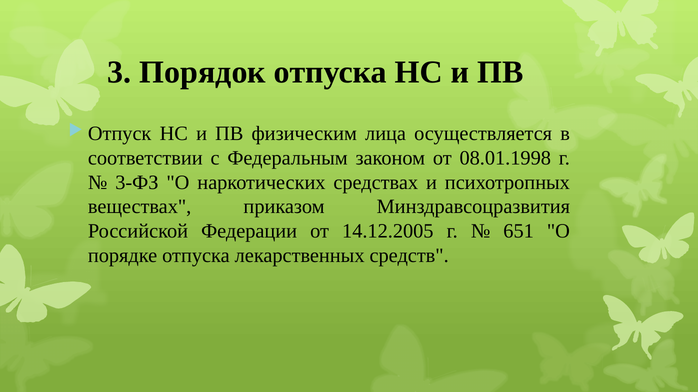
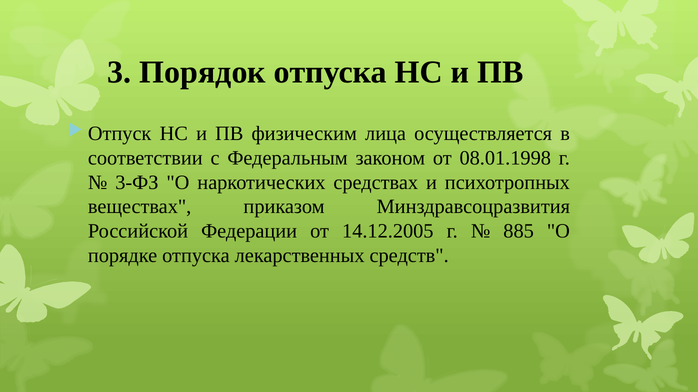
651: 651 -> 885
